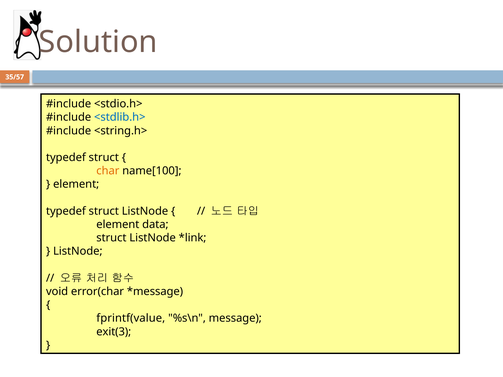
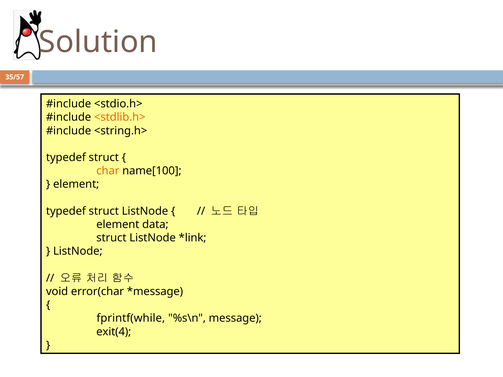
<stdlib.h> colour: blue -> orange
fprintf(value: fprintf(value -> fprintf(while
exit(3: exit(3 -> exit(4
